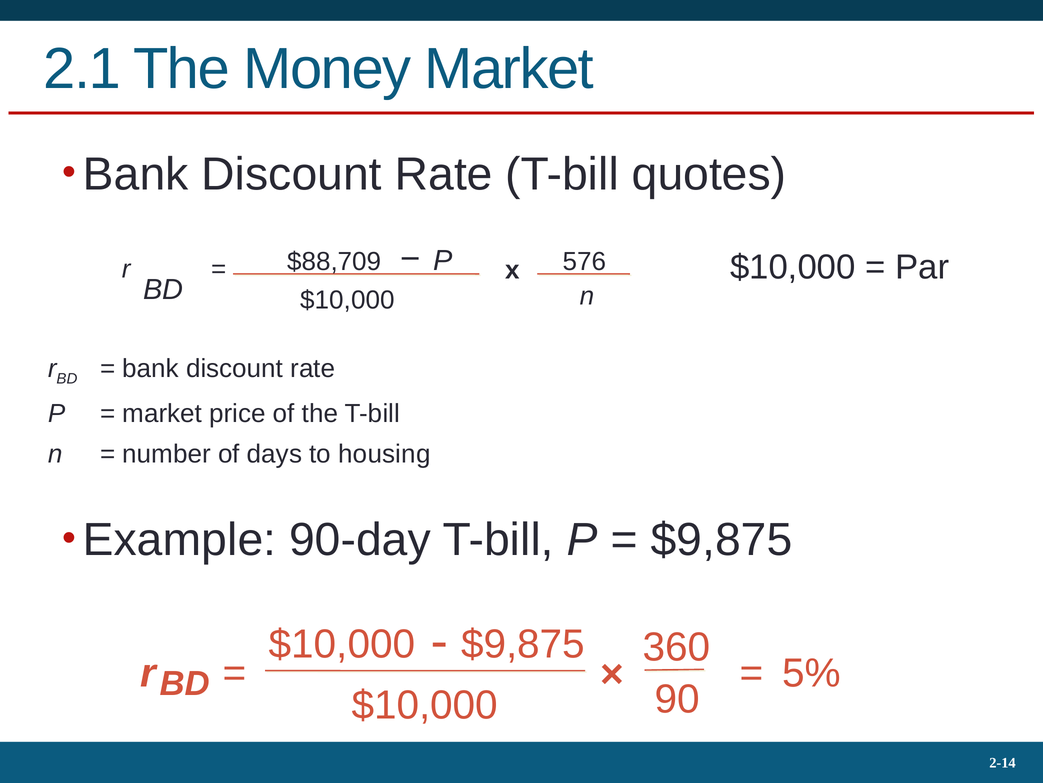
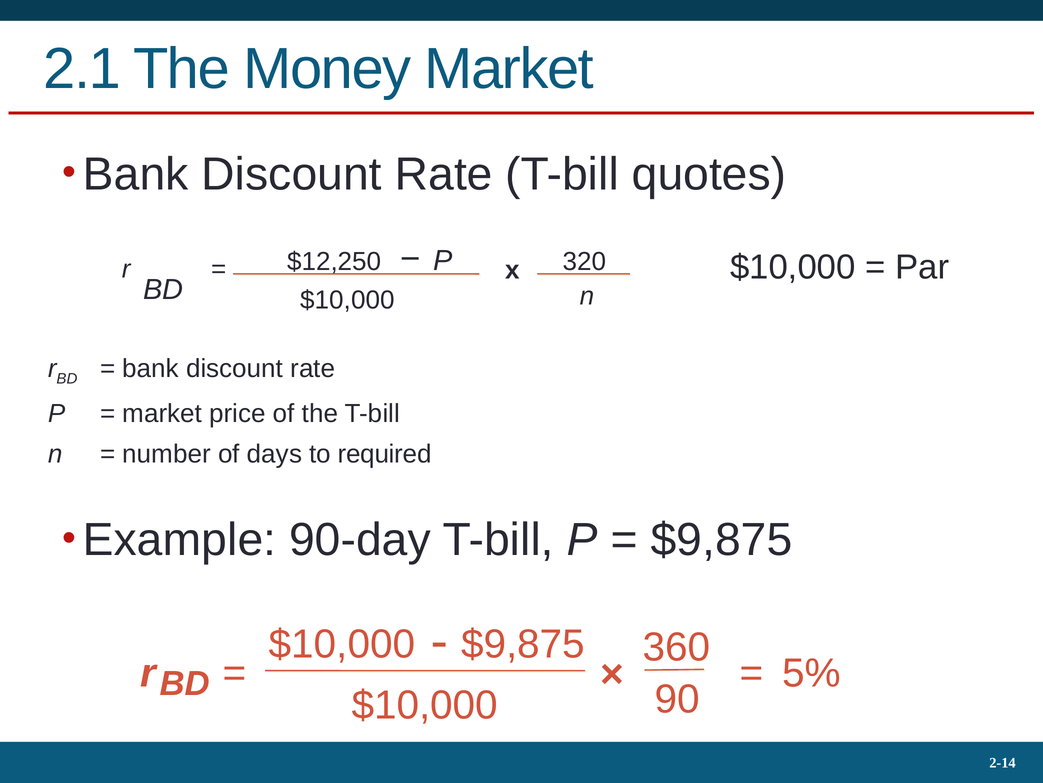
$88,709: $88,709 -> $12,250
576: 576 -> 320
housing: housing -> required
